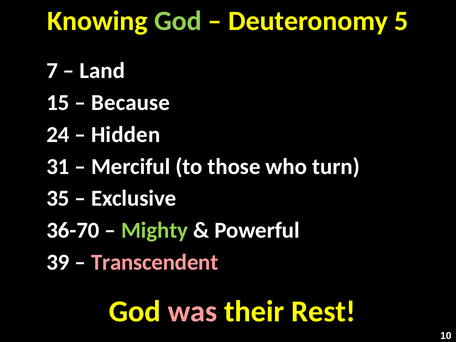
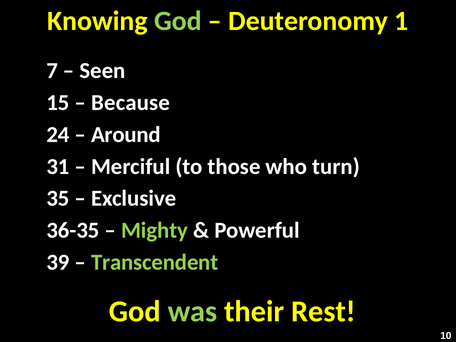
5: 5 -> 1
Land: Land -> Seen
Hidden: Hidden -> Around
36-70: 36-70 -> 36-35
Transcendent colour: pink -> light green
was colour: pink -> light green
